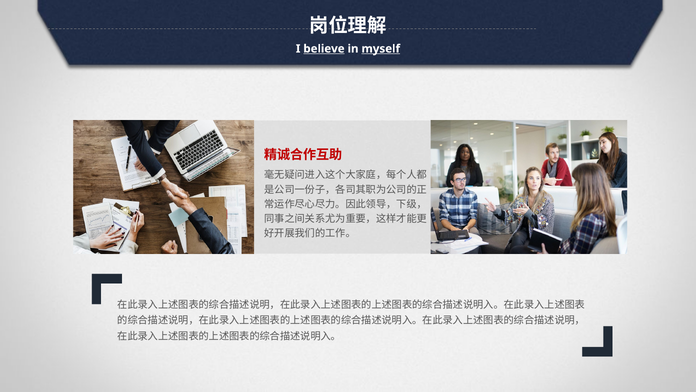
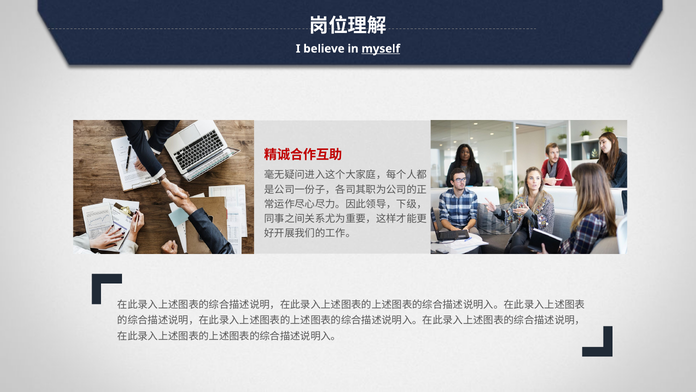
believe underline: present -> none
